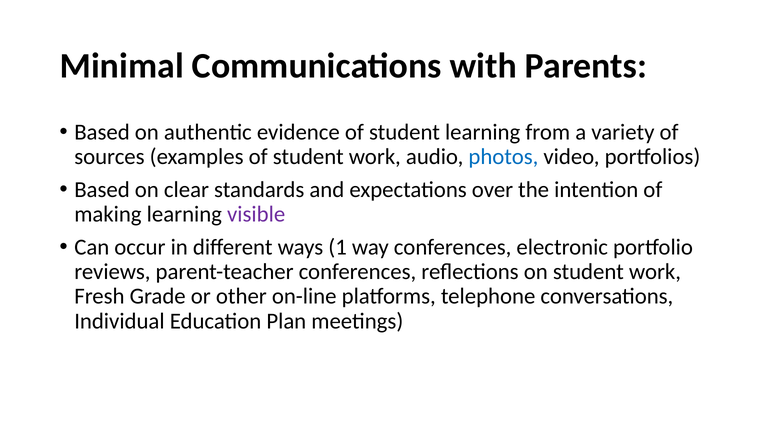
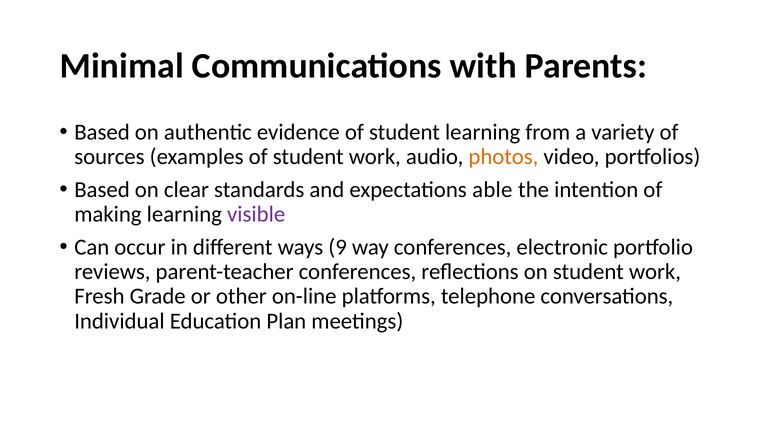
photos colour: blue -> orange
over: over -> able
1: 1 -> 9
